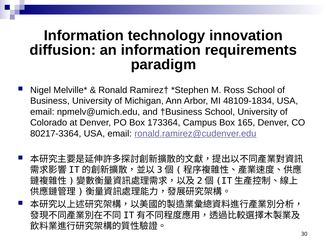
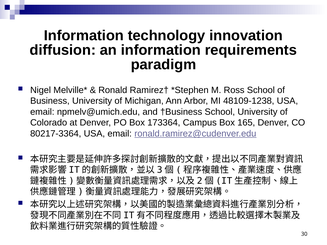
48109-1834: 48109-1834 -> 48109-1238
